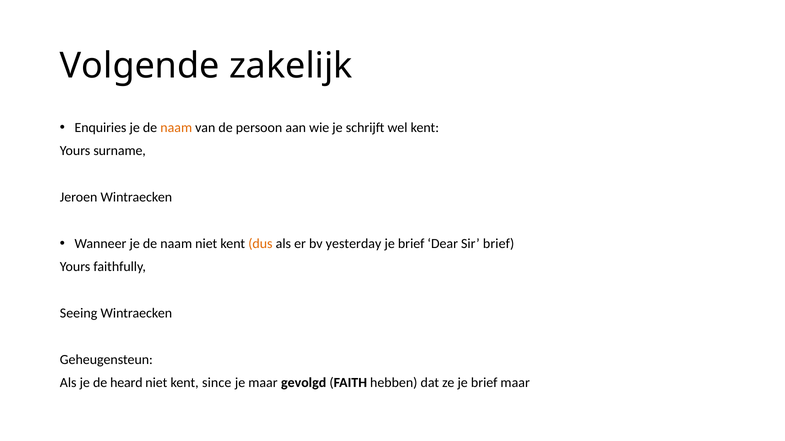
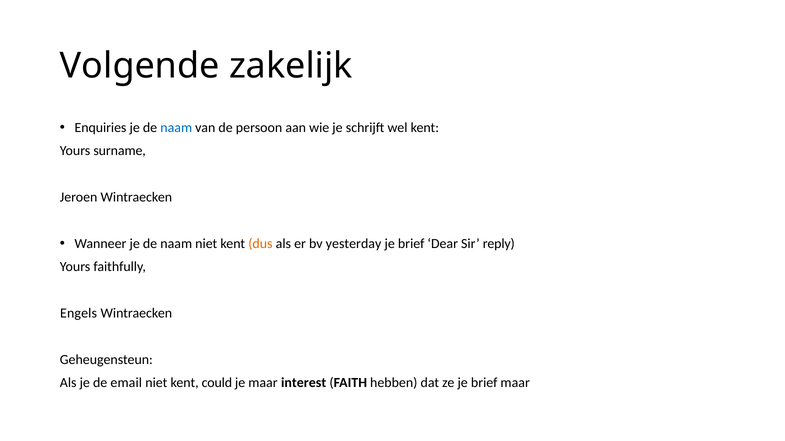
naam at (176, 128) colour: orange -> blue
Sir brief: brief -> reply
Seeing: Seeing -> Engels
heard: heard -> email
since: since -> could
gevolgd: gevolgd -> interest
